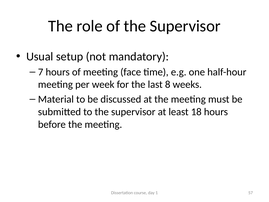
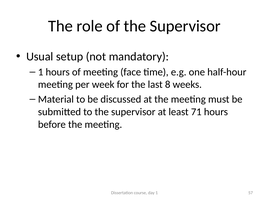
7 at (41, 72): 7 -> 1
18: 18 -> 71
